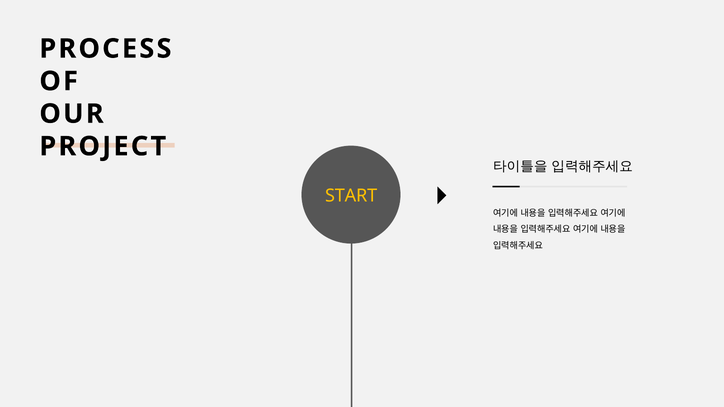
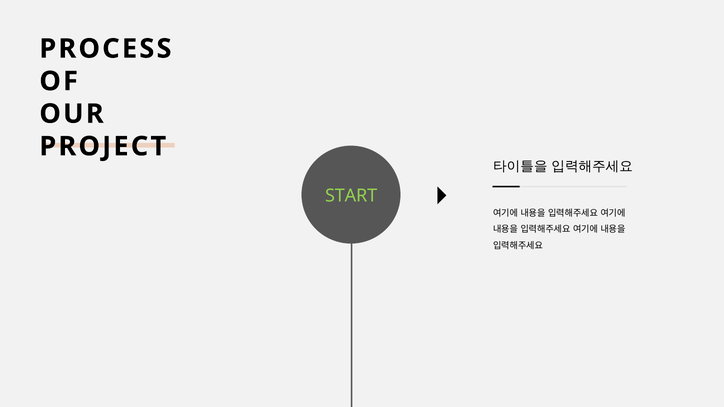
START colour: yellow -> light green
